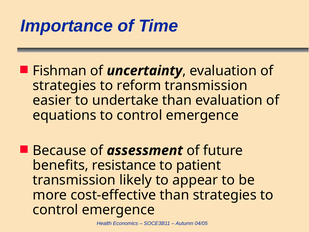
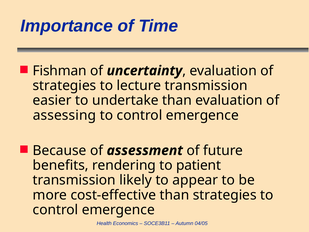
reform: reform -> lecture
equations: equations -> assessing
resistance: resistance -> rendering
